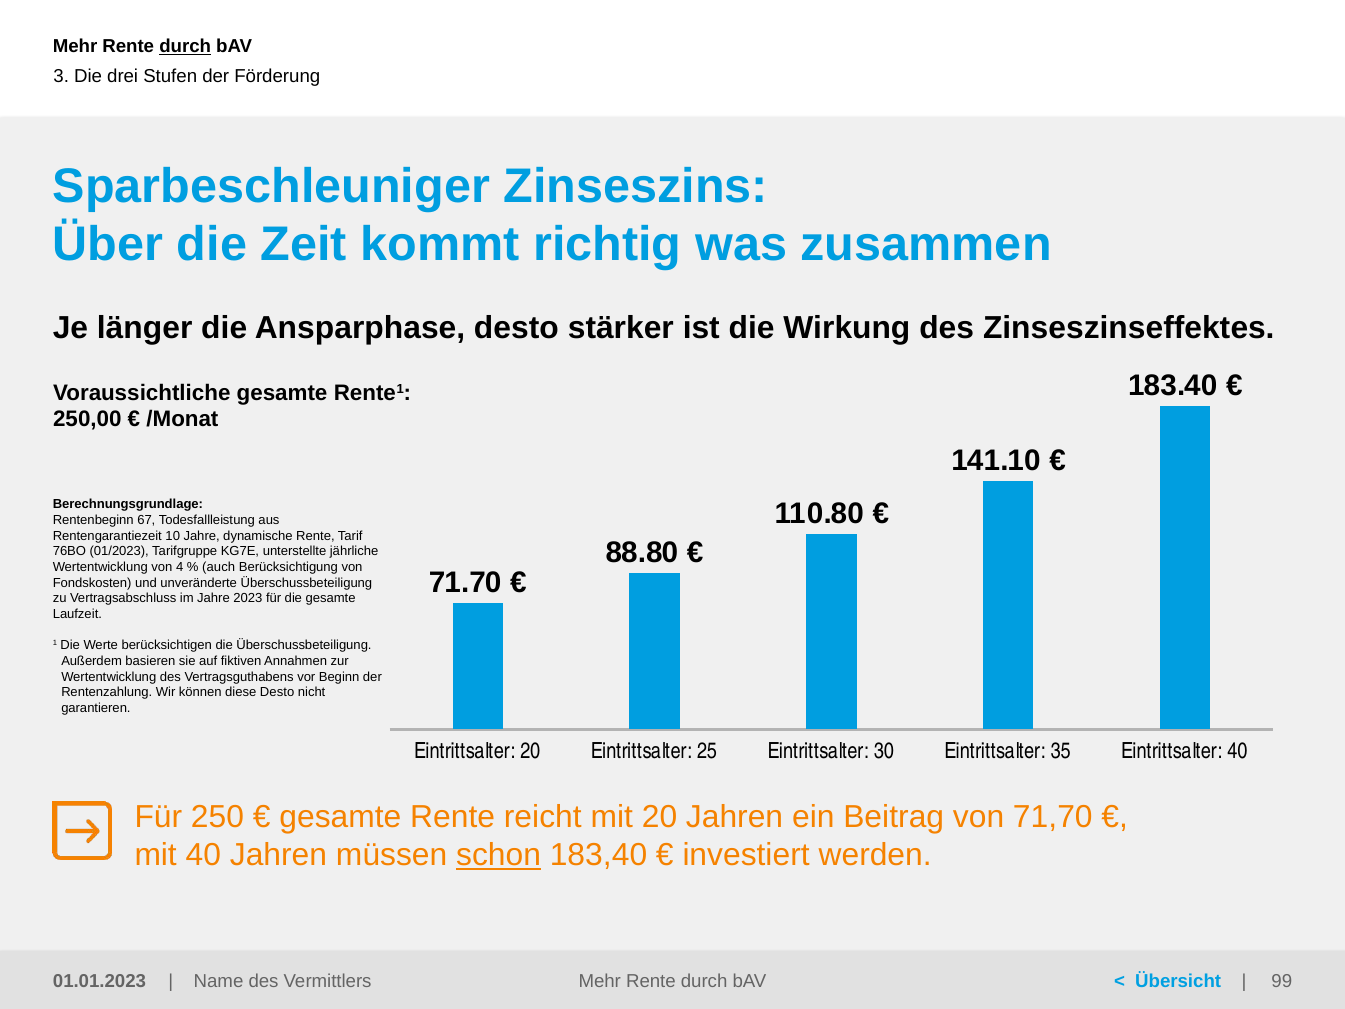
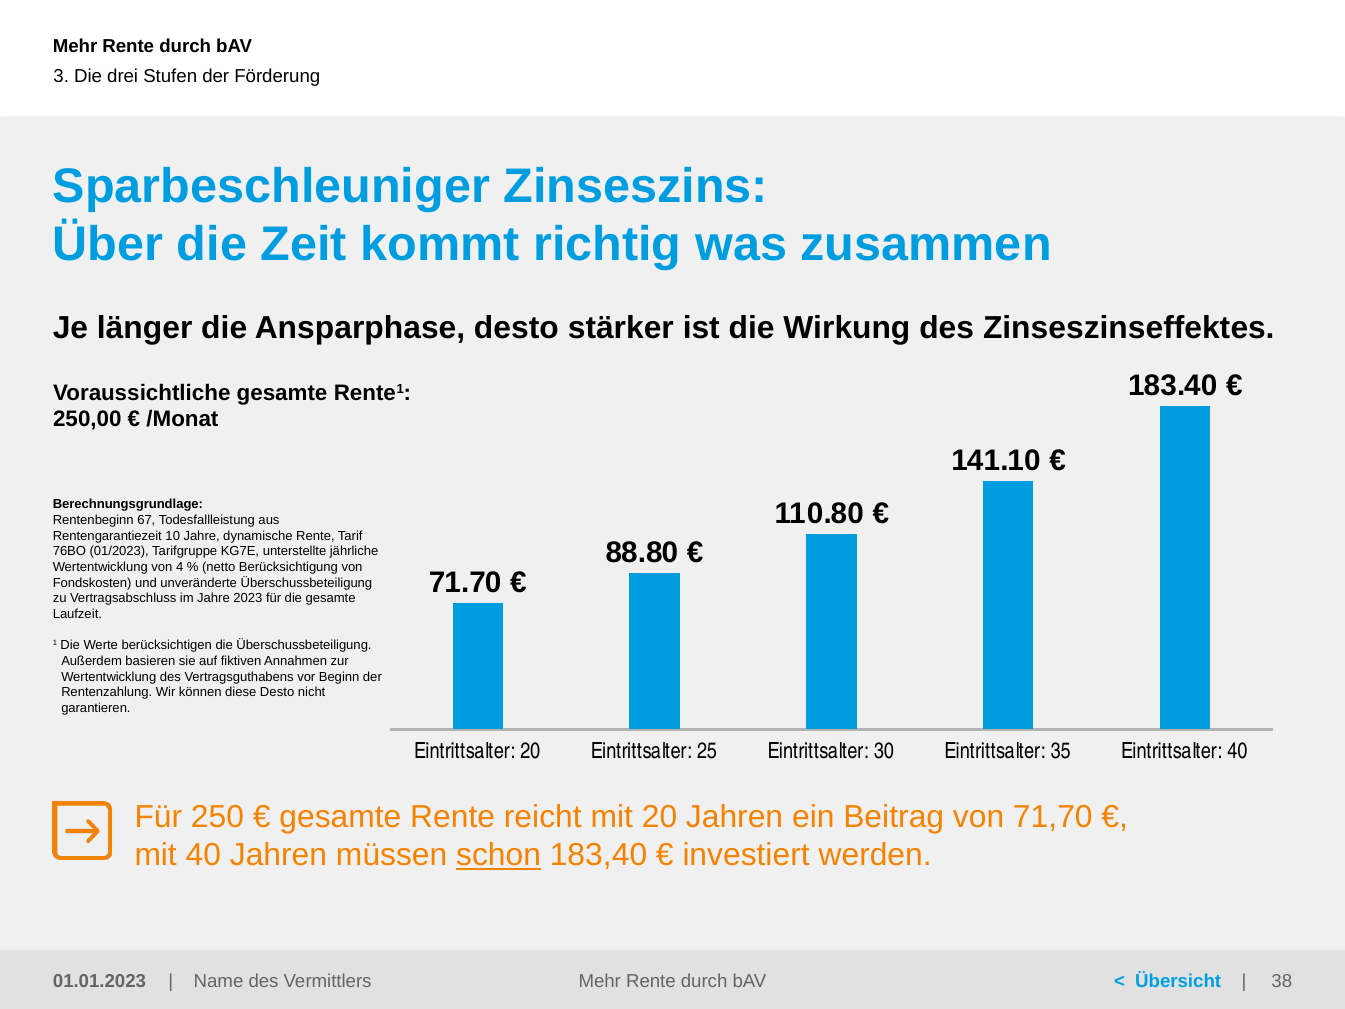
durch at (185, 46) underline: present -> none
auch: auch -> netto
99: 99 -> 38
